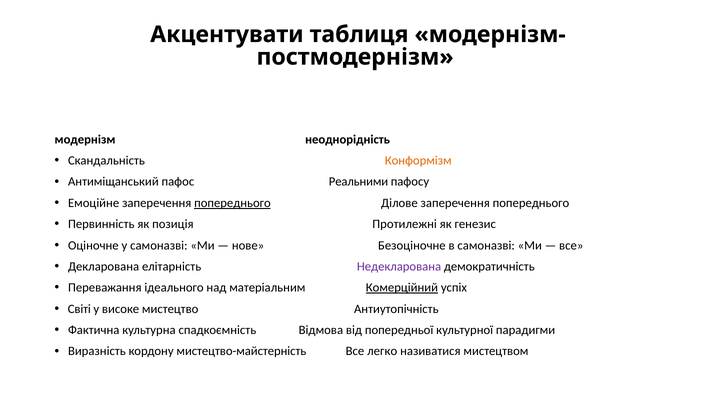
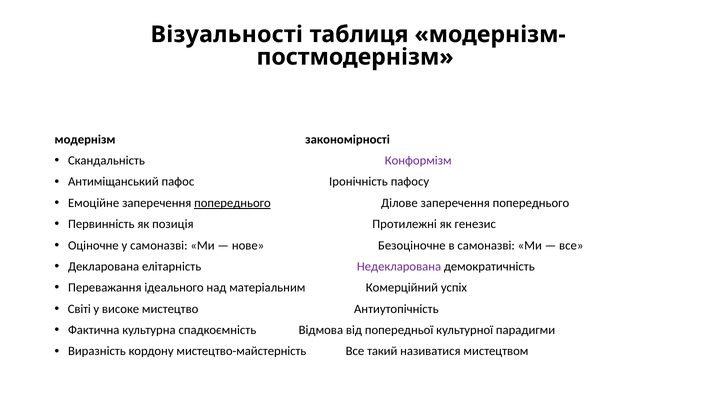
Акцентувати: Акцентувати -> Візуальності
неоднорідність: неоднорідність -> закономірності
Конформізм colour: orange -> purple
Реальними: Реальними -> Іронічність
Комерційний underline: present -> none
легко: легко -> такий
